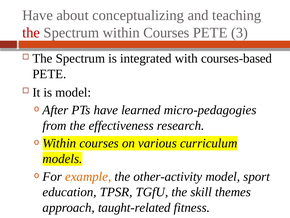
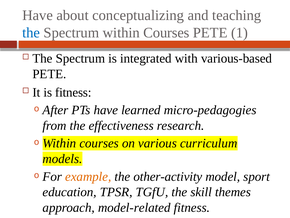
the at (31, 33) colour: red -> blue
3: 3 -> 1
courses-based: courses-based -> various-based
is model: model -> fitness
taught-related: taught-related -> model-related
